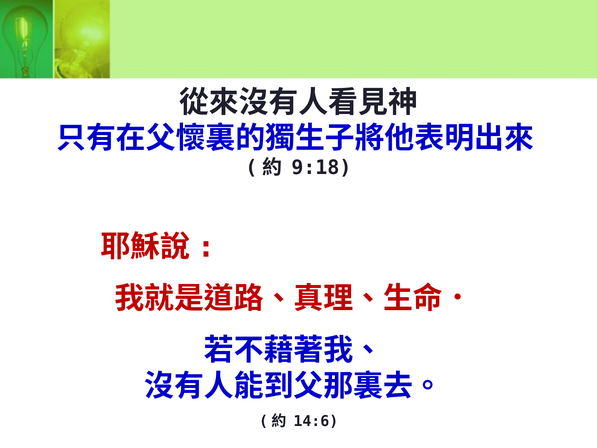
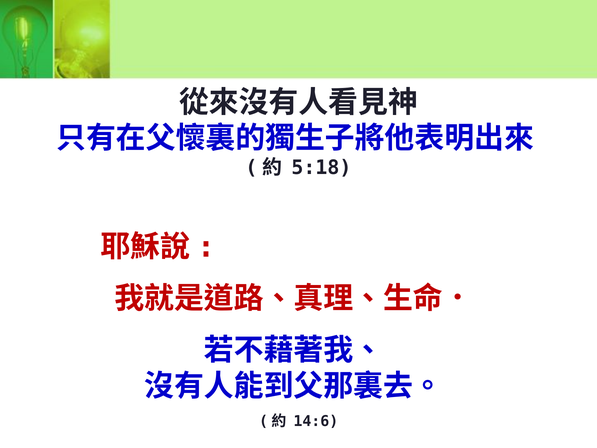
9:18: 9:18 -> 5:18
